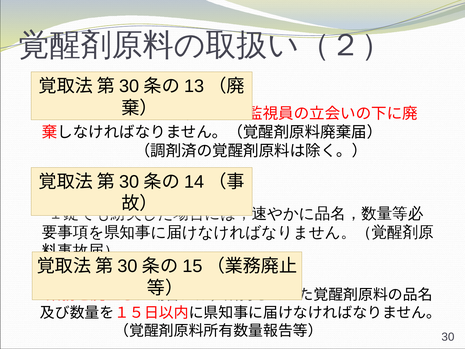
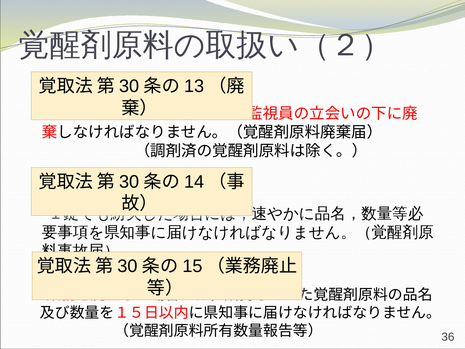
30 at (448, 337): 30 -> 36
